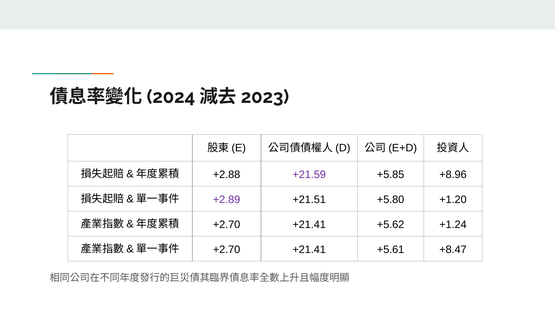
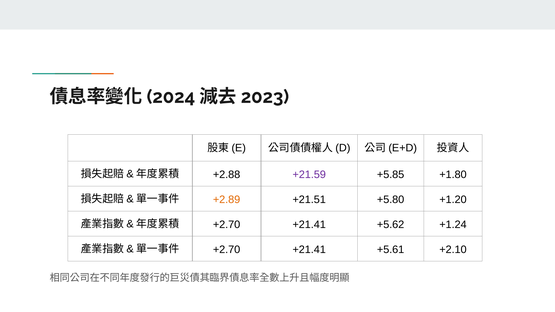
+8.96: +8.96 -> +1.80
+2.89 colour: purple -> orange
+8.47: +8.47 -> +2.10
